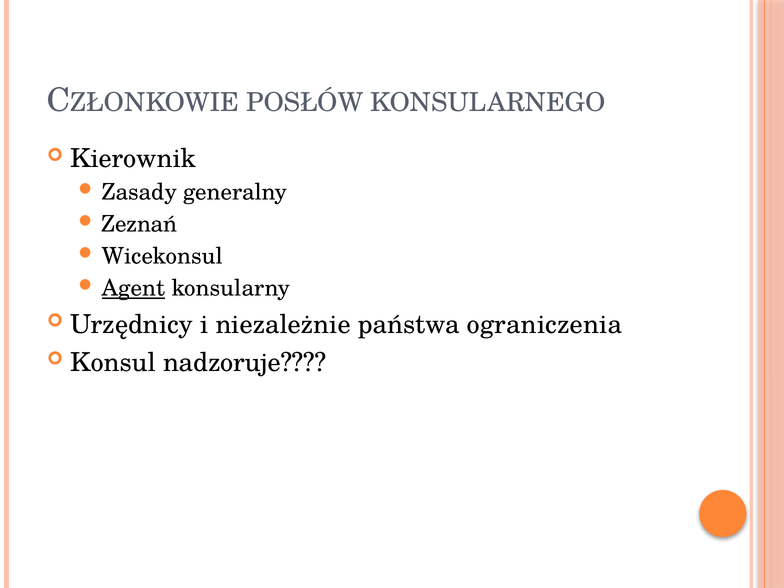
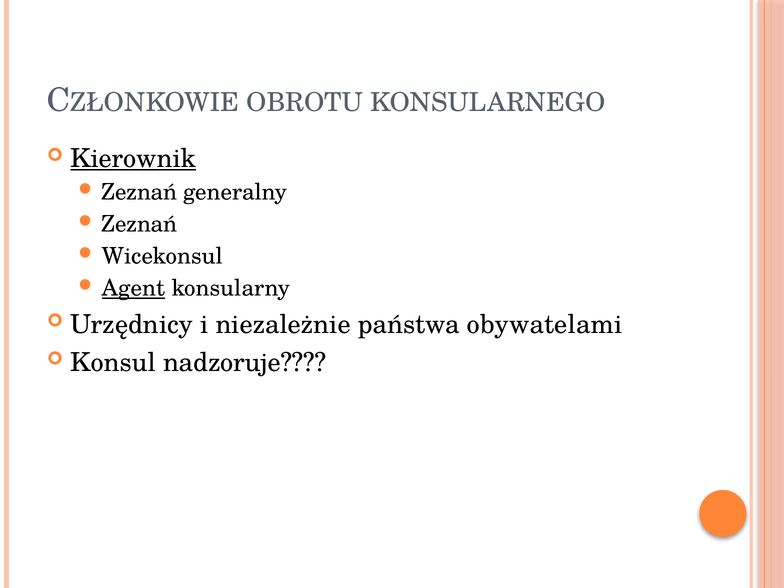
POSŁÓW: POSŁÓW -> OBROTU
Kierownik underline: none -> present
Zasady at (139, 192): Zasady -> Zeznań
ograniczenia: ograniczenia -> obywatelami
